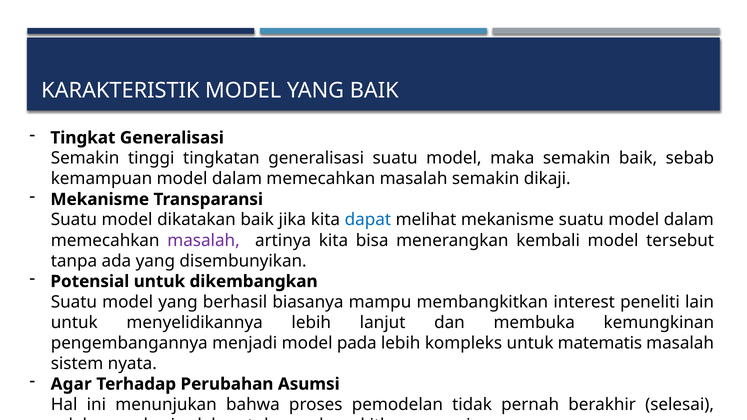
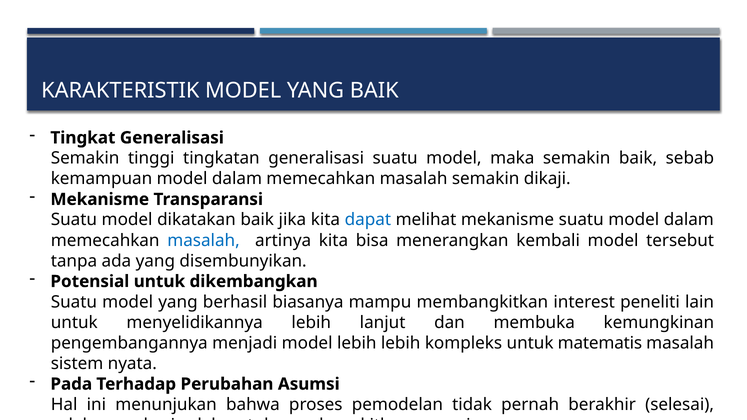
masalah at (204, 240) colour: purple -> blue
model pada: pada -> lebih
Agar: Agar -> Pada
